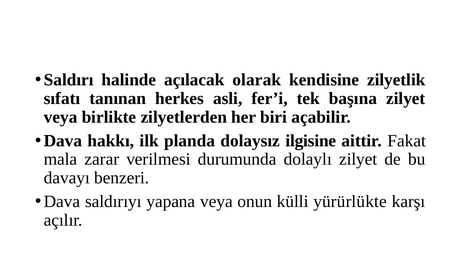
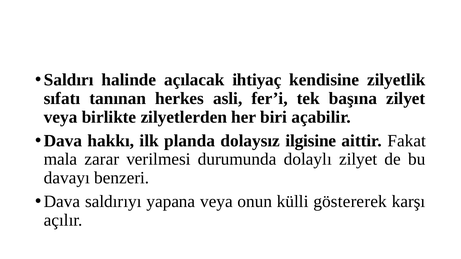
olarak: olarak -> ihtiyaç
yürürlükte: yürürlükte -> göstererek
